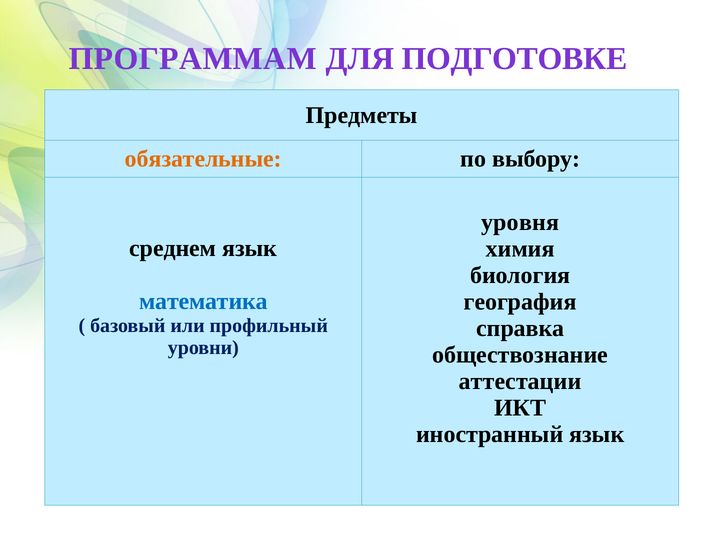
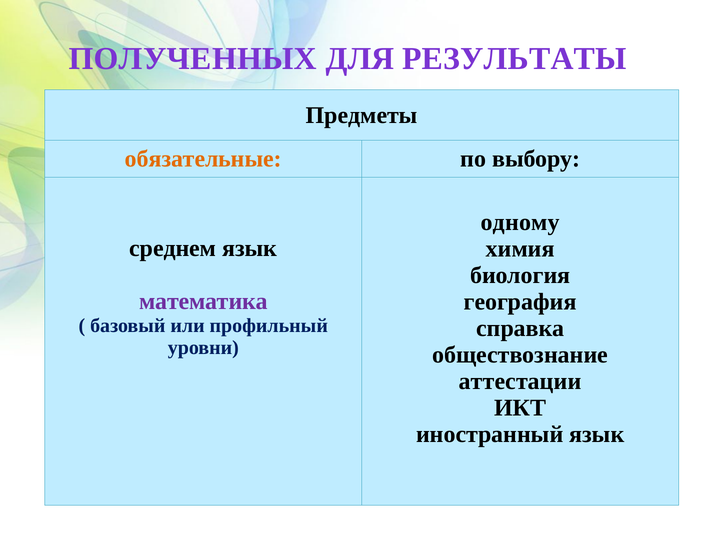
ПРОГРАММАМ: ПРОГРАММАМ -> ПОЛУЧЕННЫХ
ПОДГОТОВКЕ: ПОДГОТОВКЕ -> РЕЗУЛЬТАТЫ
уровня: уровня -> одному
математика colour: blue -> purple
